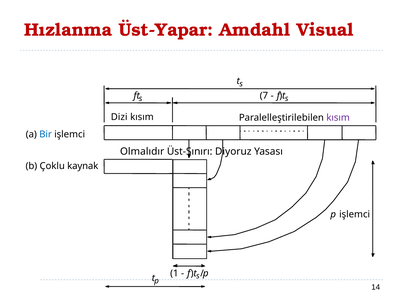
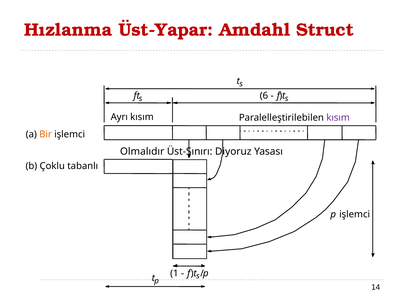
Visual: Visual -> Struct
7: 7 -> 6
Dizi: Dizi -> Ayrı
Bir colour: blue -> orange
kaynak: kaynak -> tabanlı
